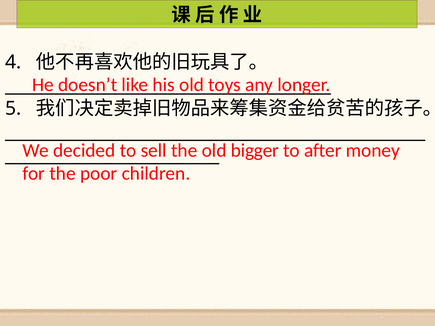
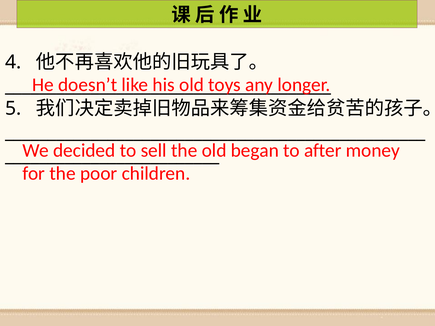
bigger: bigger -> began
